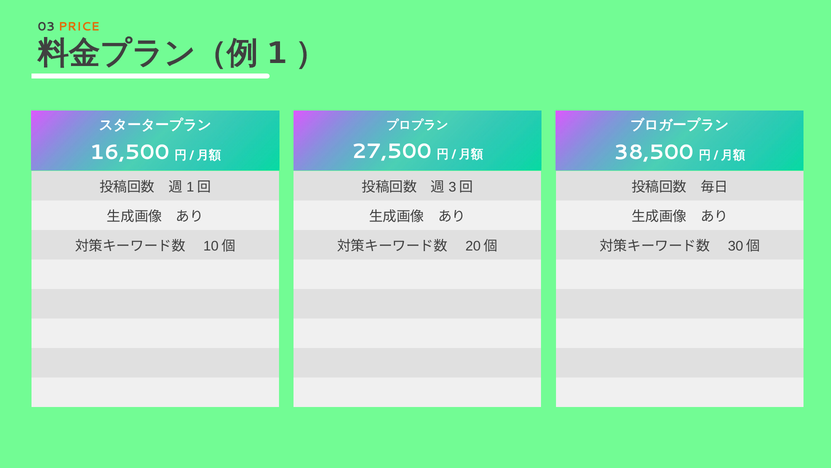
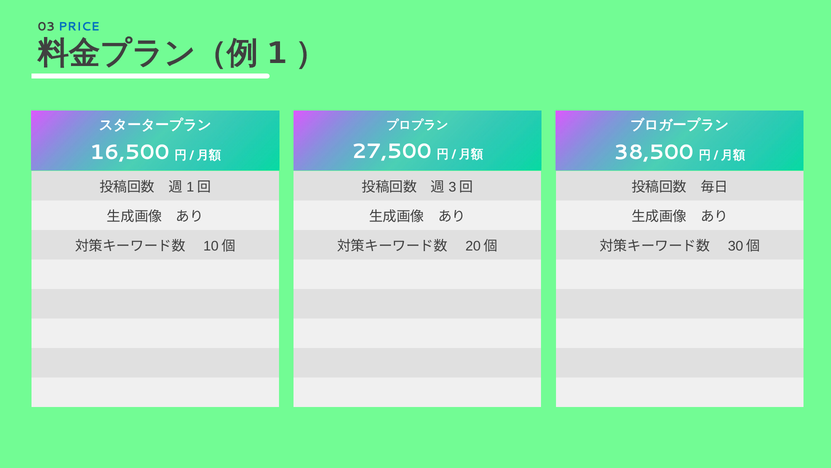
PRICE colour: orange -> blue
